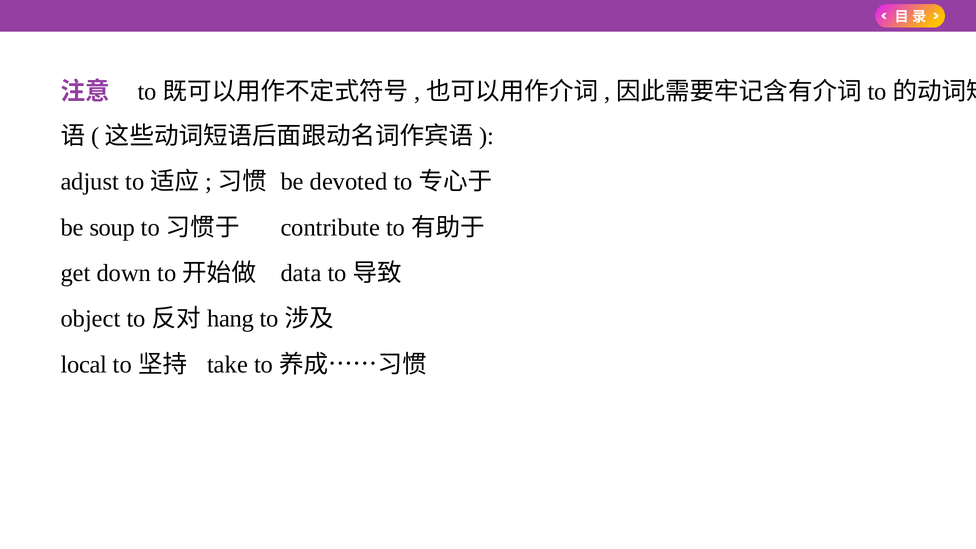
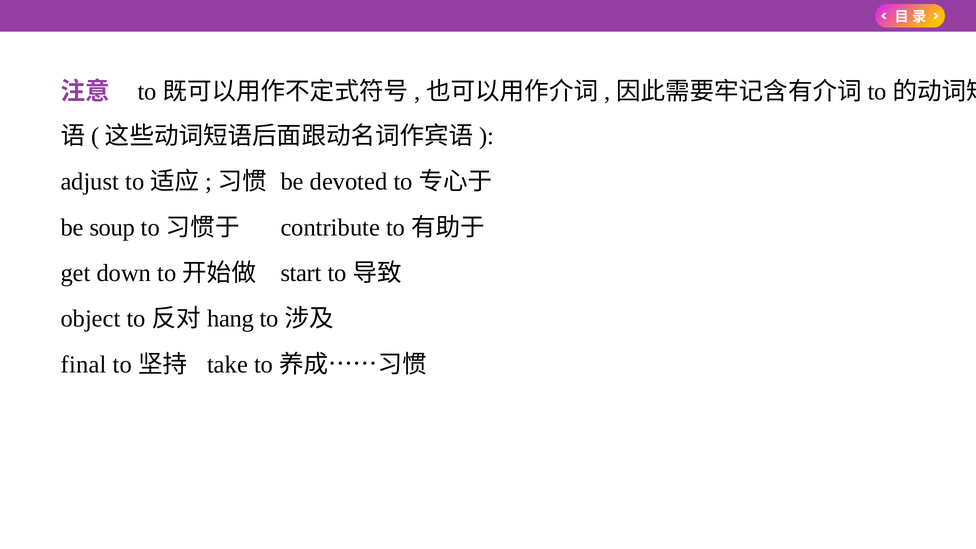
data: data -> start
local: local -> final
